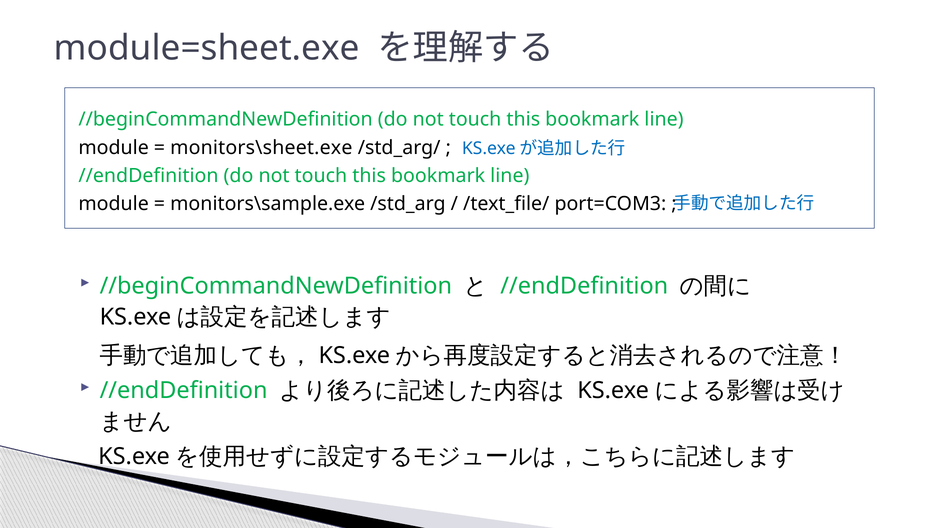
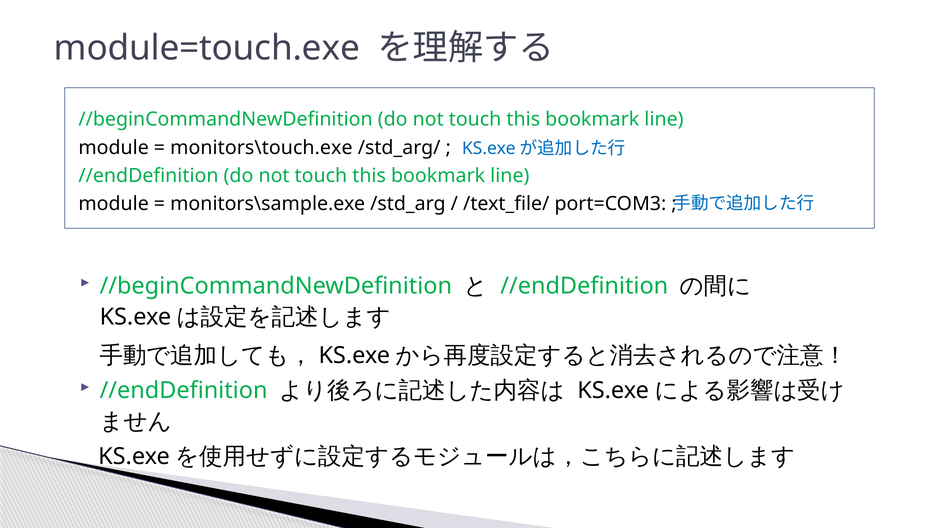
module=sheet.exe: module=sheet.exe -> module=touch.exe
monitors\sheet.exe: monitors\sheet.exe -> monitors\touch.exe
